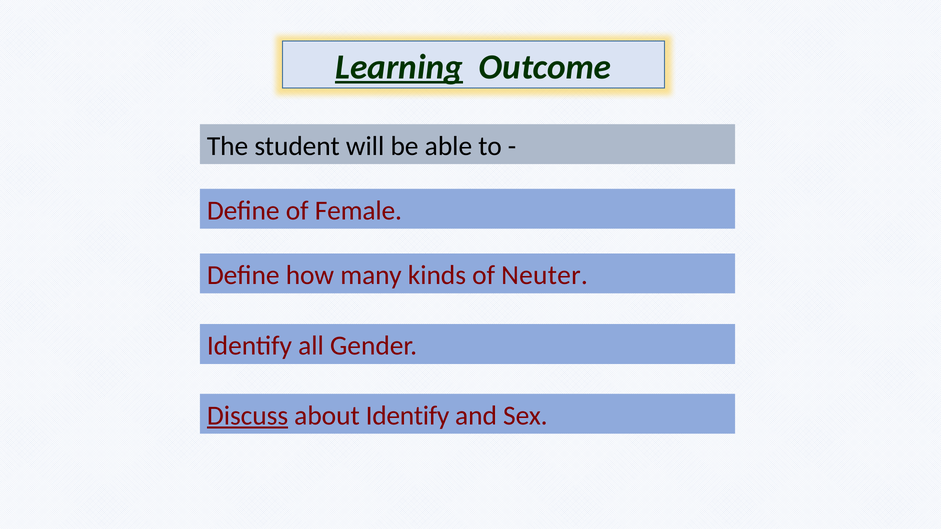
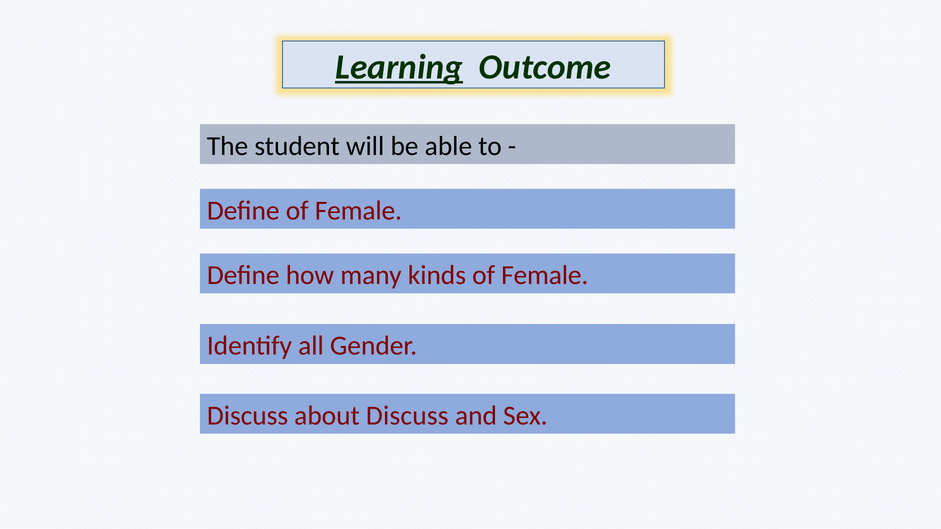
kinds of Neuter: Neuter -> Female
Discuss at (248, 416) underline: present -> none
about Identify: Identify -> Discuss
